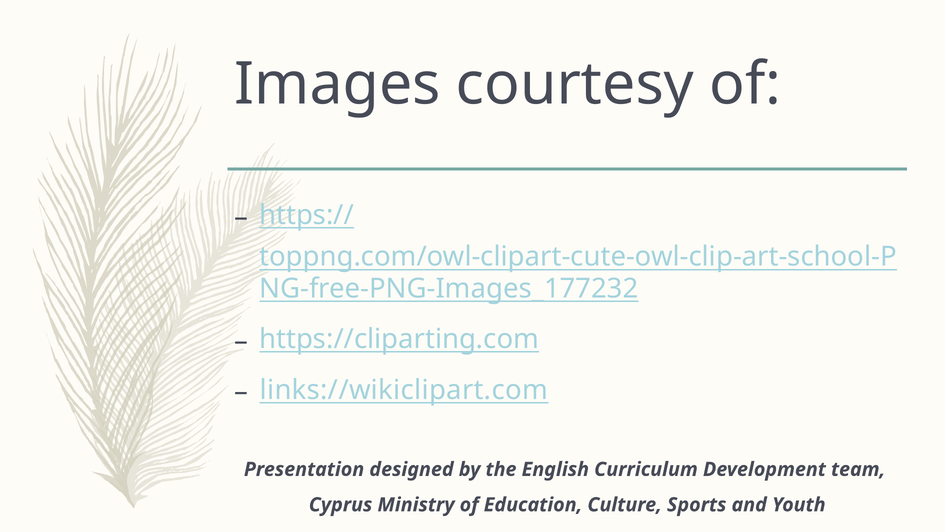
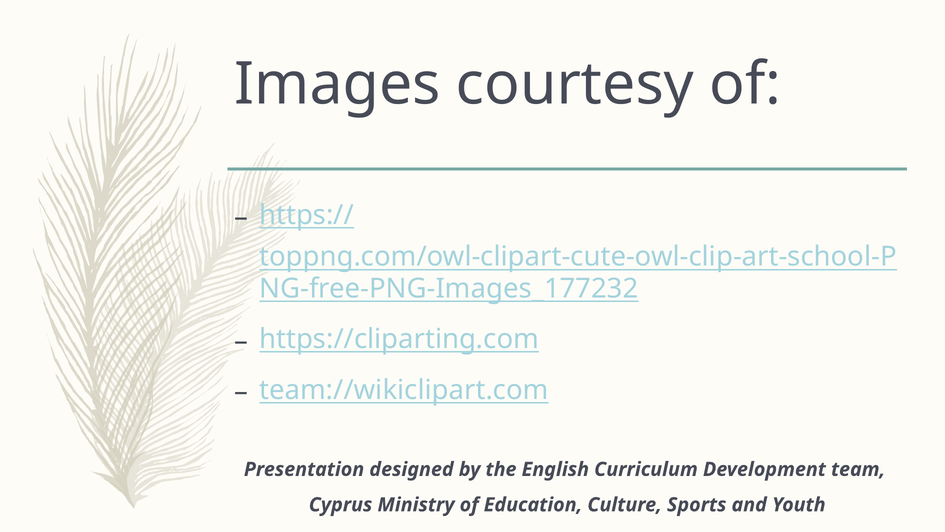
links://wikiclipart.com: links://wikiclipart.com -> team://wikiclipart.com
